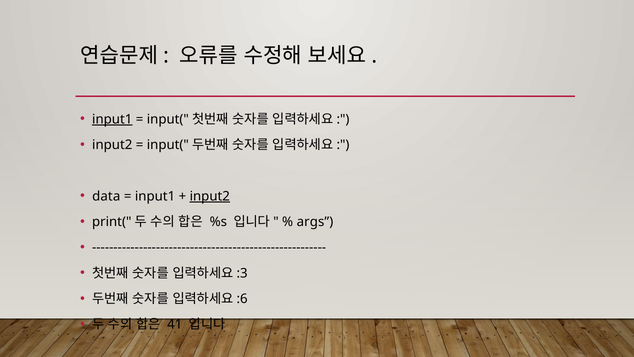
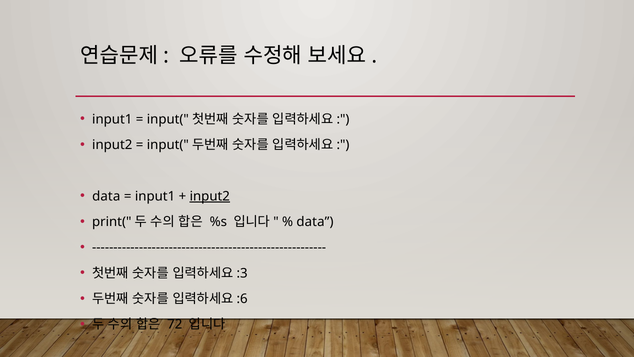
input1 at (112, 119) underline: present -> none
args at (315, 222): args -> data
41: 41 -> 72
